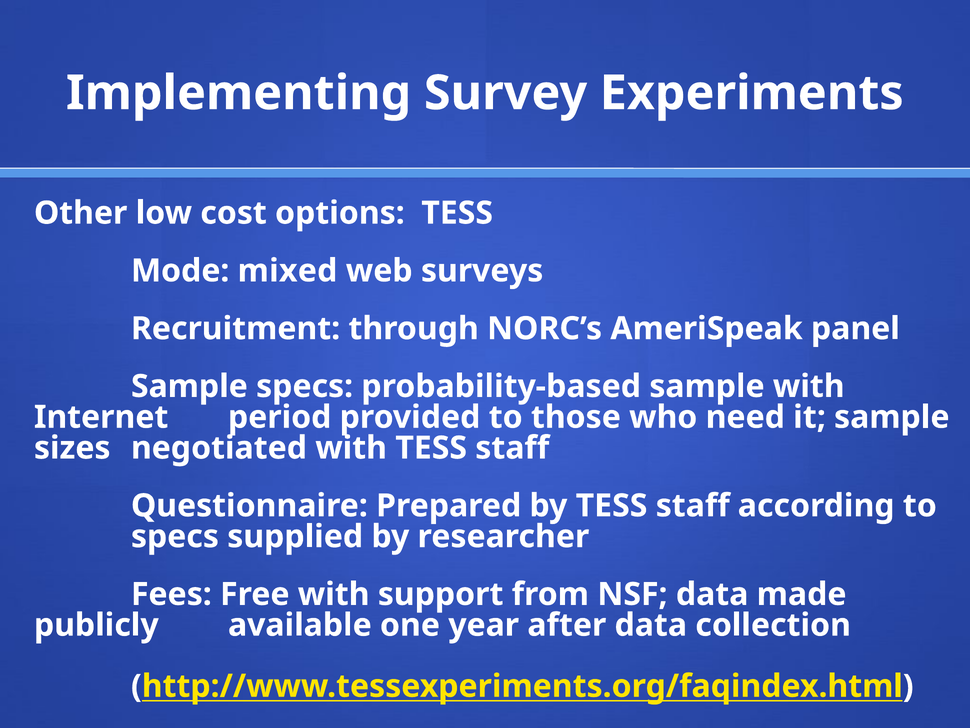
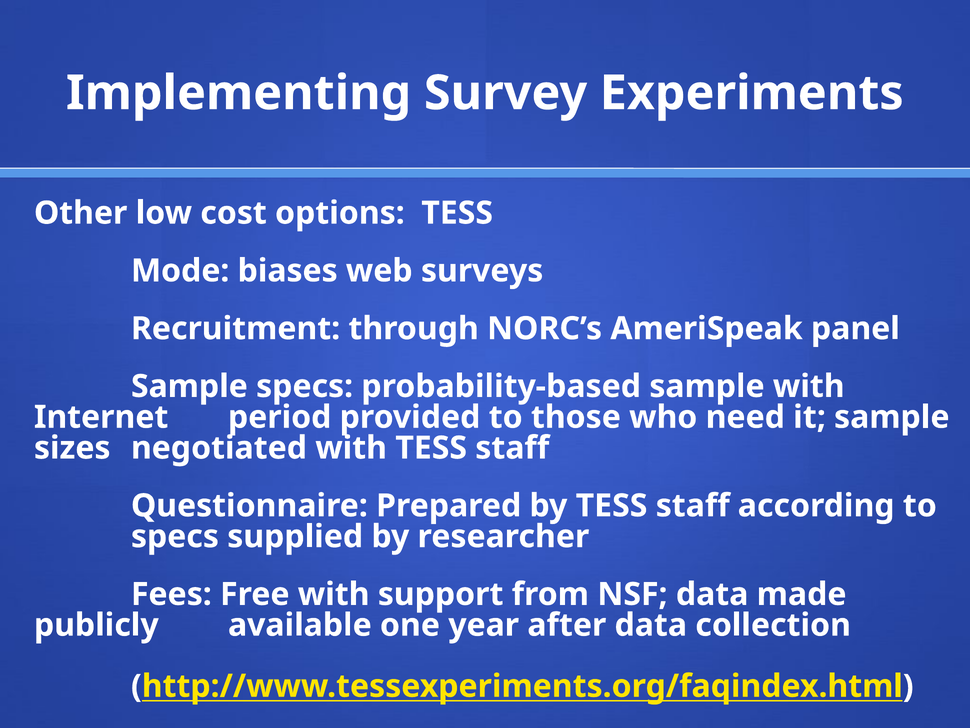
mixed: mixed -> biases
